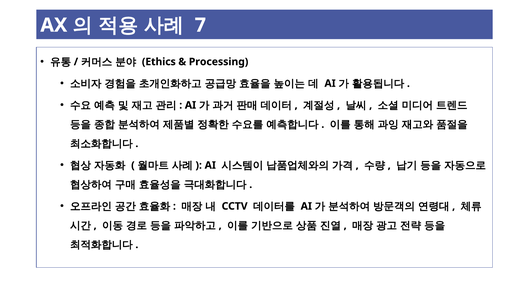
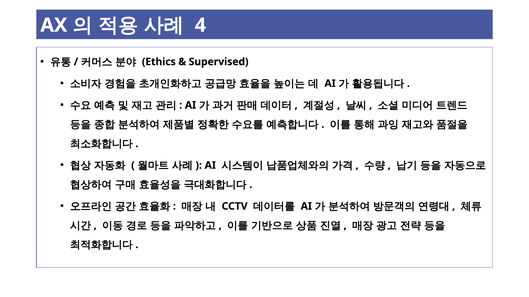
7: 7 -> 4
Processing: Processing -> Supervised
